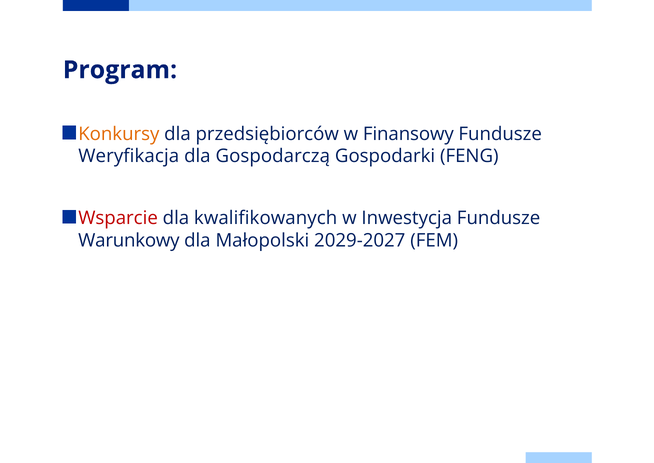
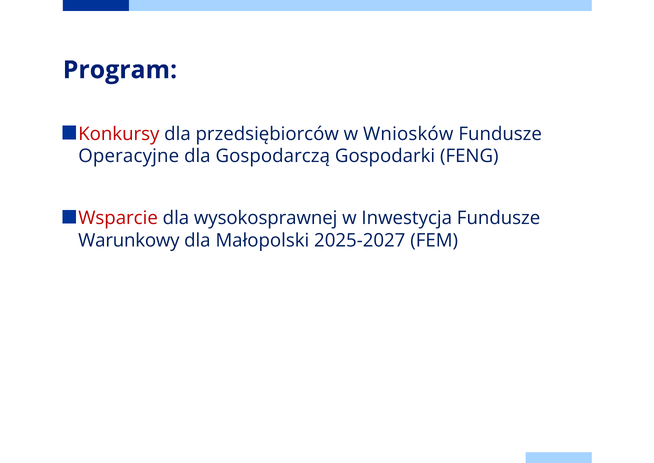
Konkursy colour: orange -> red
Finansowy: Finansowy -> Wniosków
Weryfikacja: Weryfikacja -> Operacyjne
kwalifikowanych: kwalifikowanych -> wysokosprawnej
2029-2027: 2029-2027 -> 2025-2027
